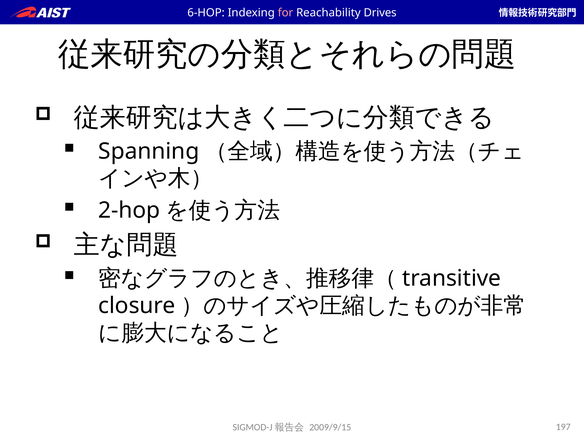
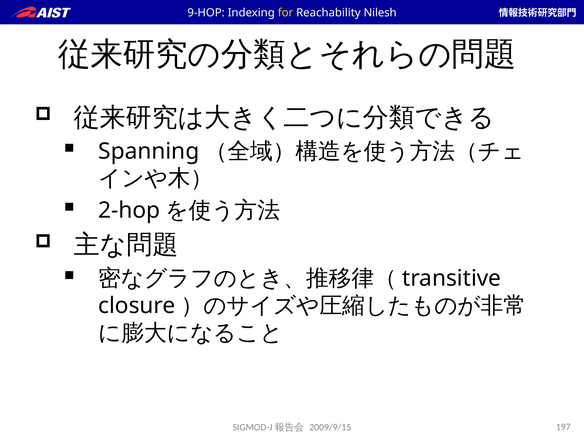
6-HOP: 6-HOP -> 9-HOP
for colour: pink -> yellow
Drives: Drives -> Nilesh
